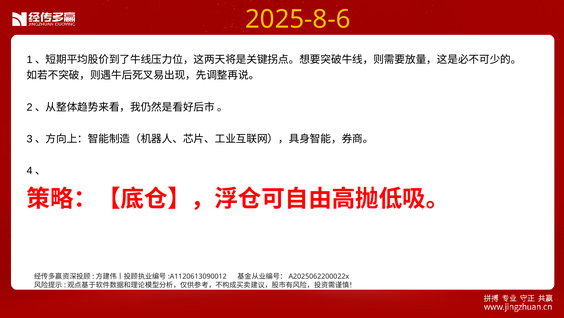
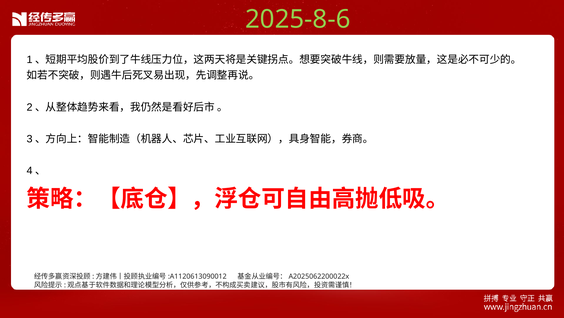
2025-8-6 colour: yellow -> light green
